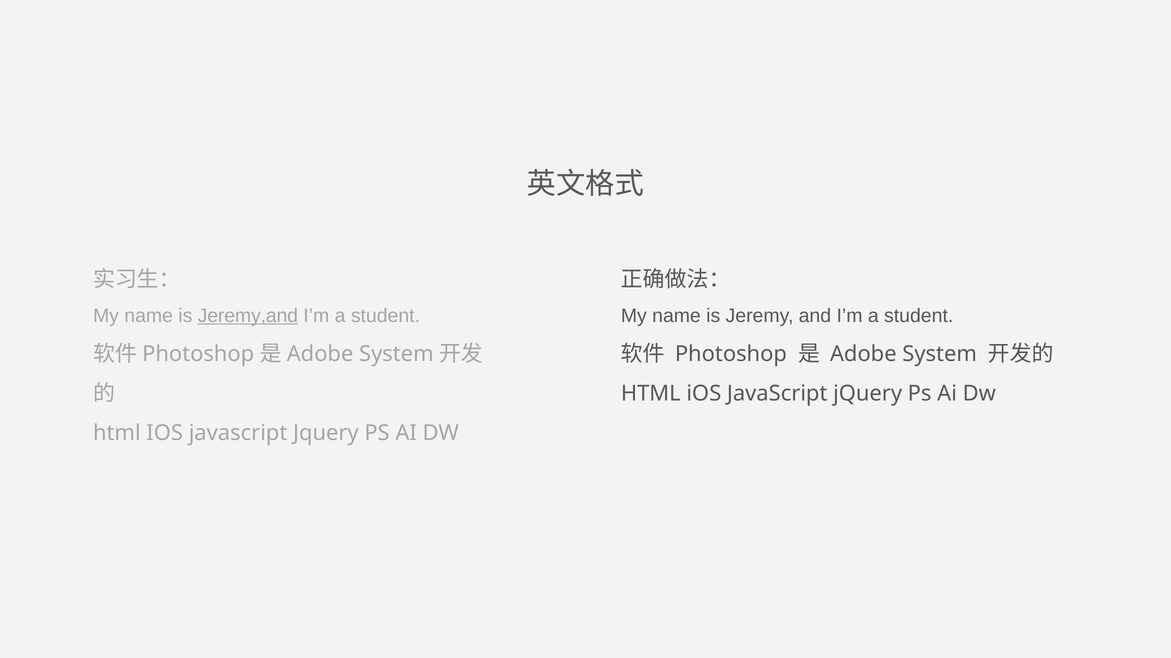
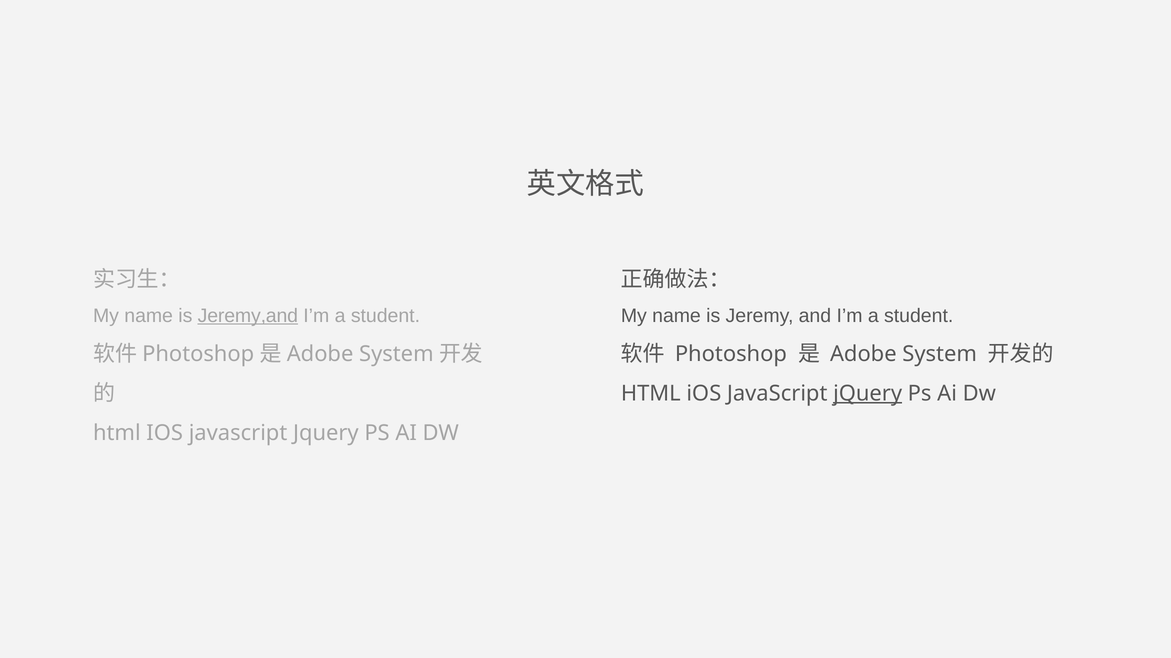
jQuery at (868, 394) underline: none -> present
